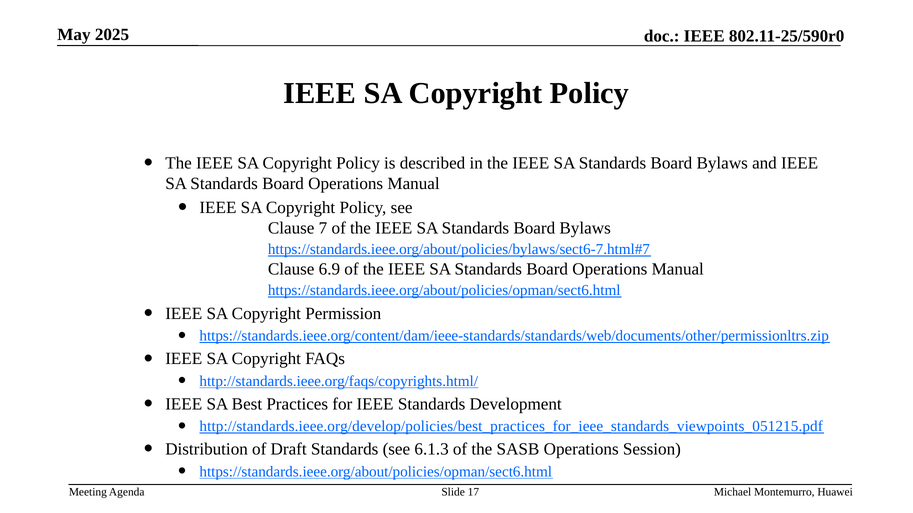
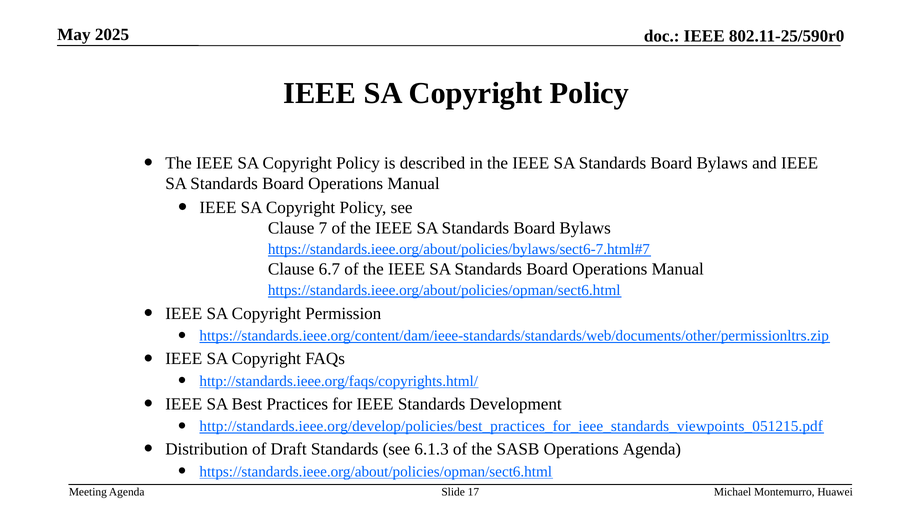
6.9: 6.9 -> 6.7
Operations Session: Session -> Agenda
